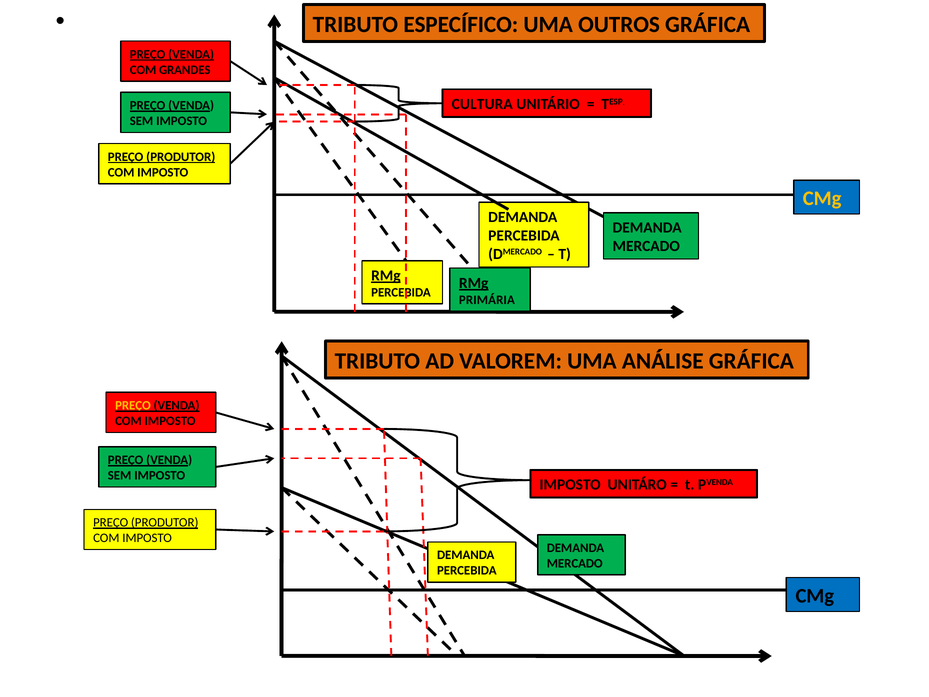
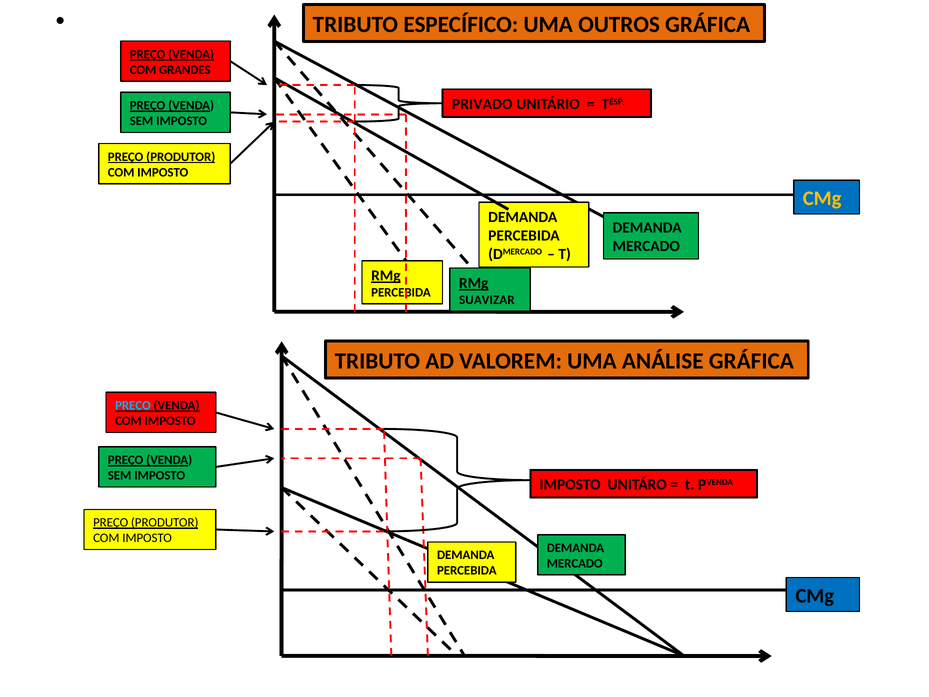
CULTURA: CULTURA -> PRIVADO
PRIMÁRIA: PRIMÁRIA -> SUAVIZAR
PREÇO at (133, 405) colour: yellow -> light blue
